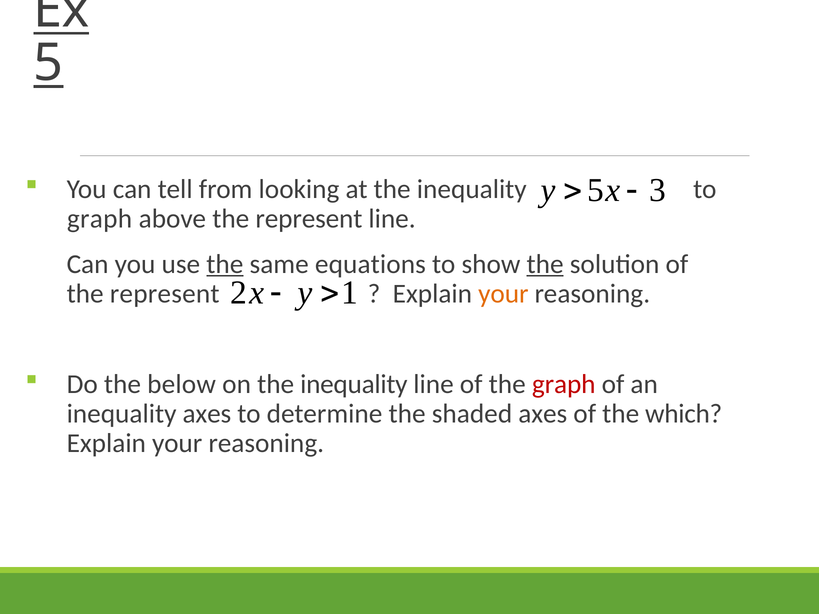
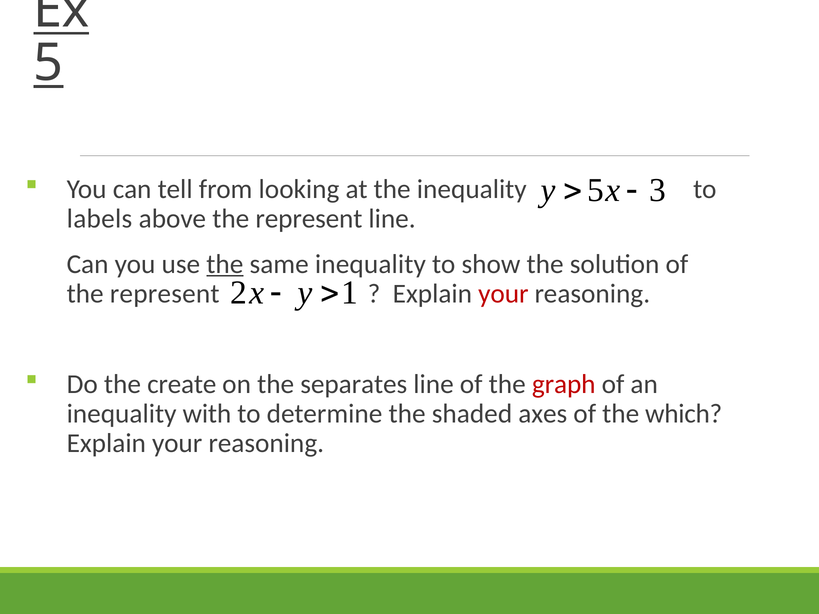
graph at (100, 219): graph -> labels
same equations: equations -> inequality
the at (545, 264) underline: present -> none
your at (503, 294) colour: orange -> red
below: below -> create
on the inequality: inequality -> separates
inequality axes: axes -> with
